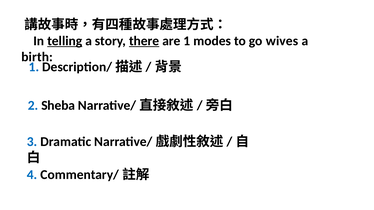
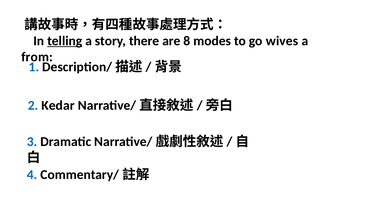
there underline: present -> none
are 1: 1 -> 8
birth: birth -> from
Sheba: Sheba -> Kedar
